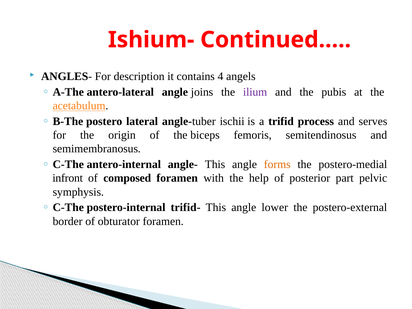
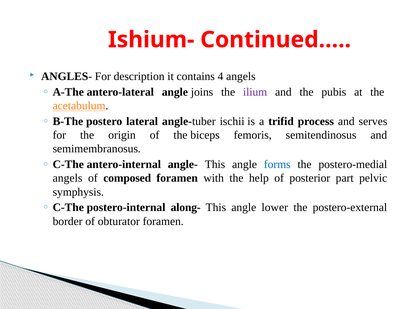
forms colour: orange -> blue
infront at (68, 178): infront -> angels
trifid-: trifid- -> along-
